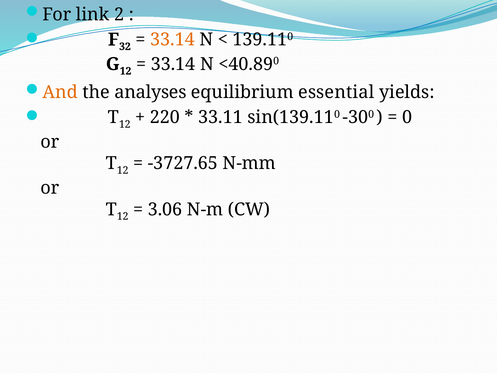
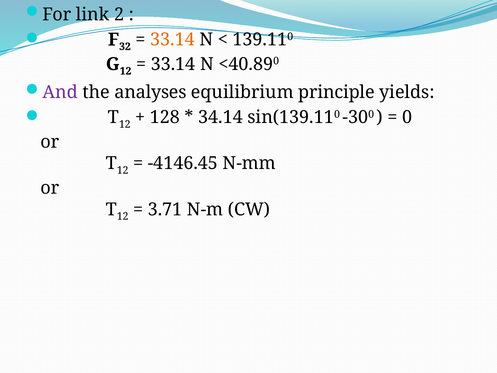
And colour: orange -> purple
essential: essential -> principle
220: 220 -> 128
33.11: 33.11 -> 34.14
-3727.65: -3727.65 -> -4146.45
3.06: 3.06 -> 3.71
